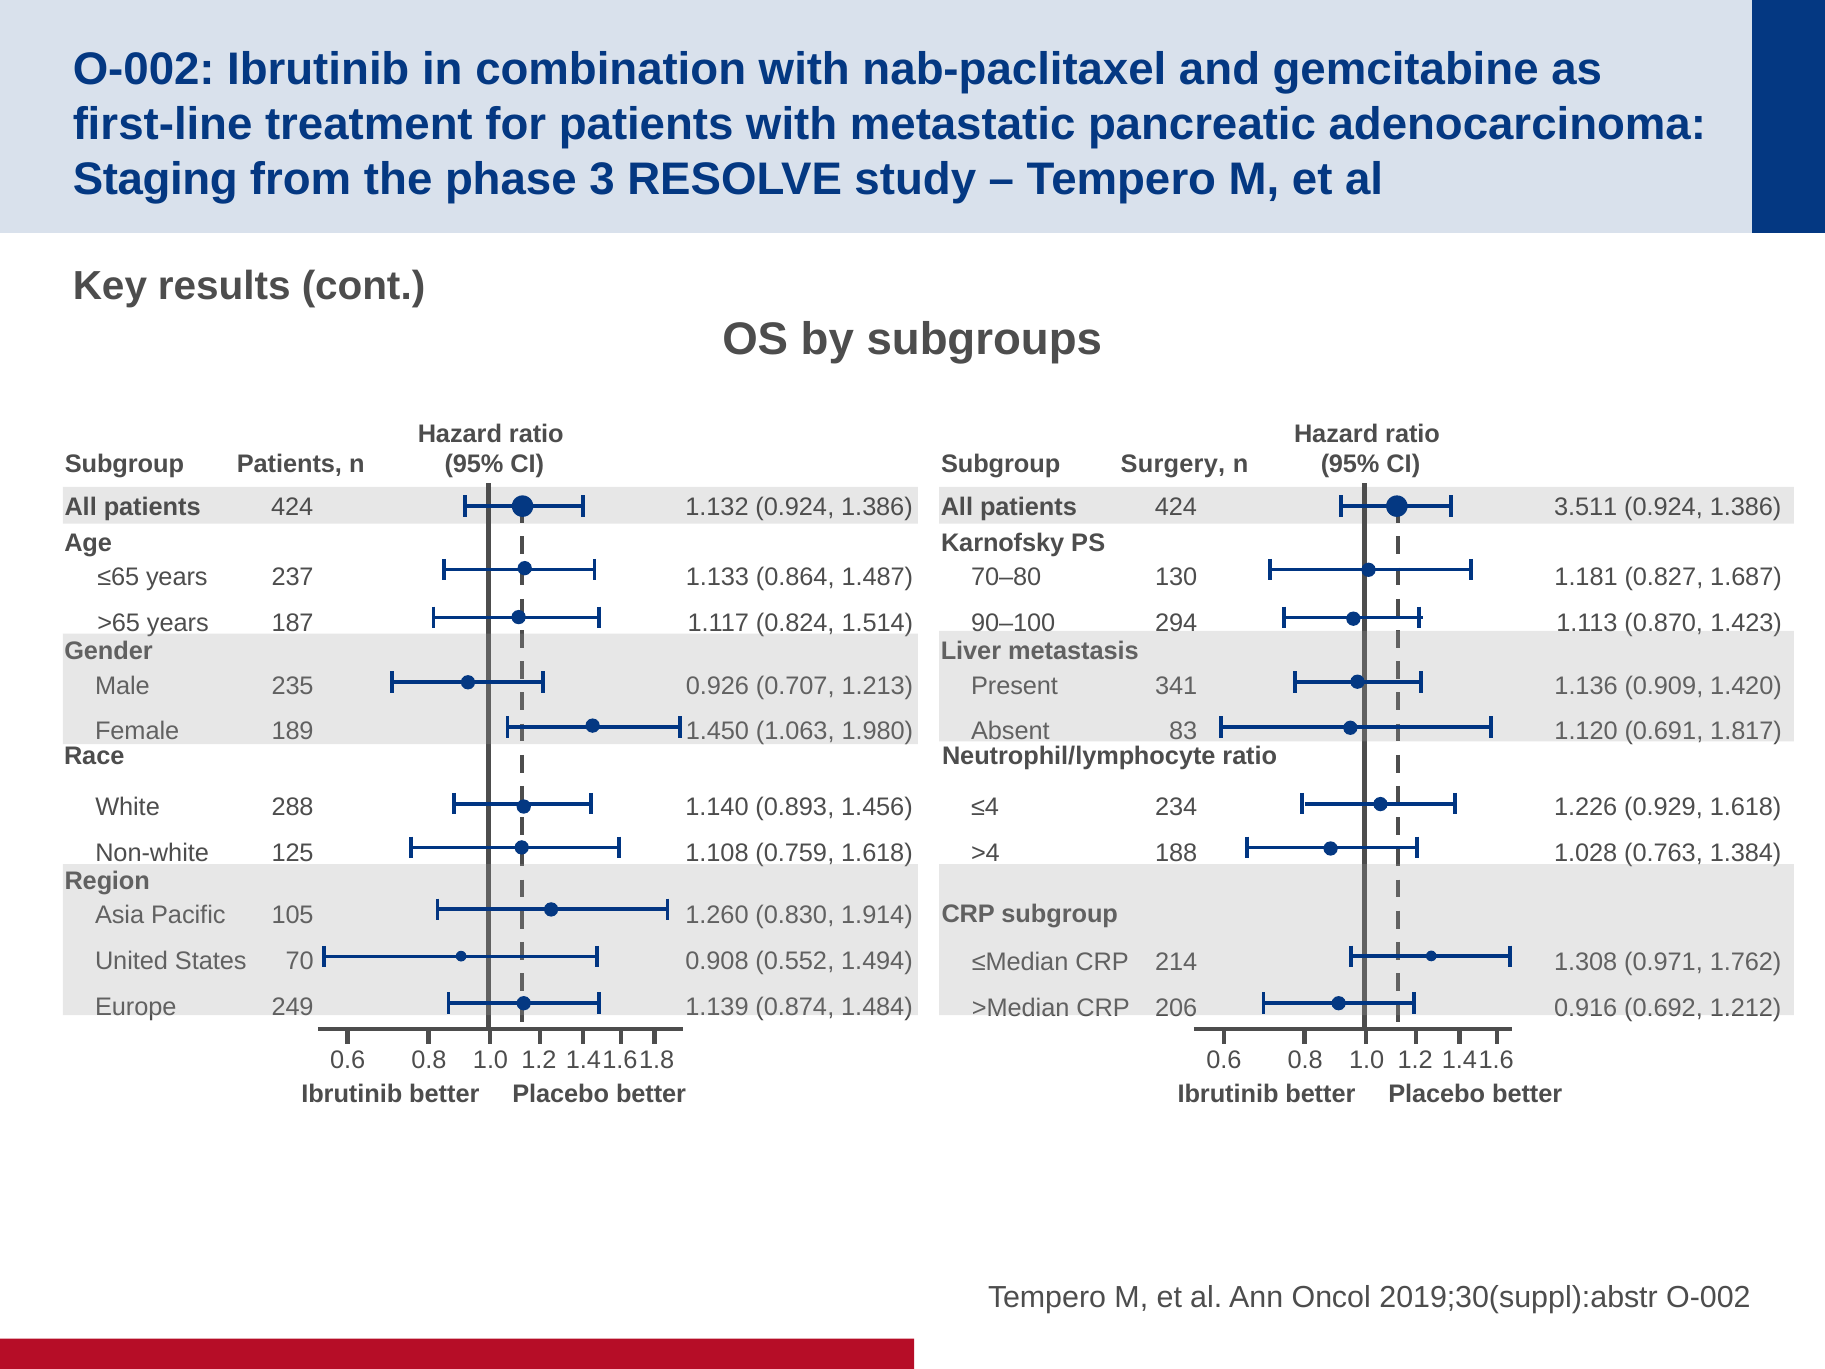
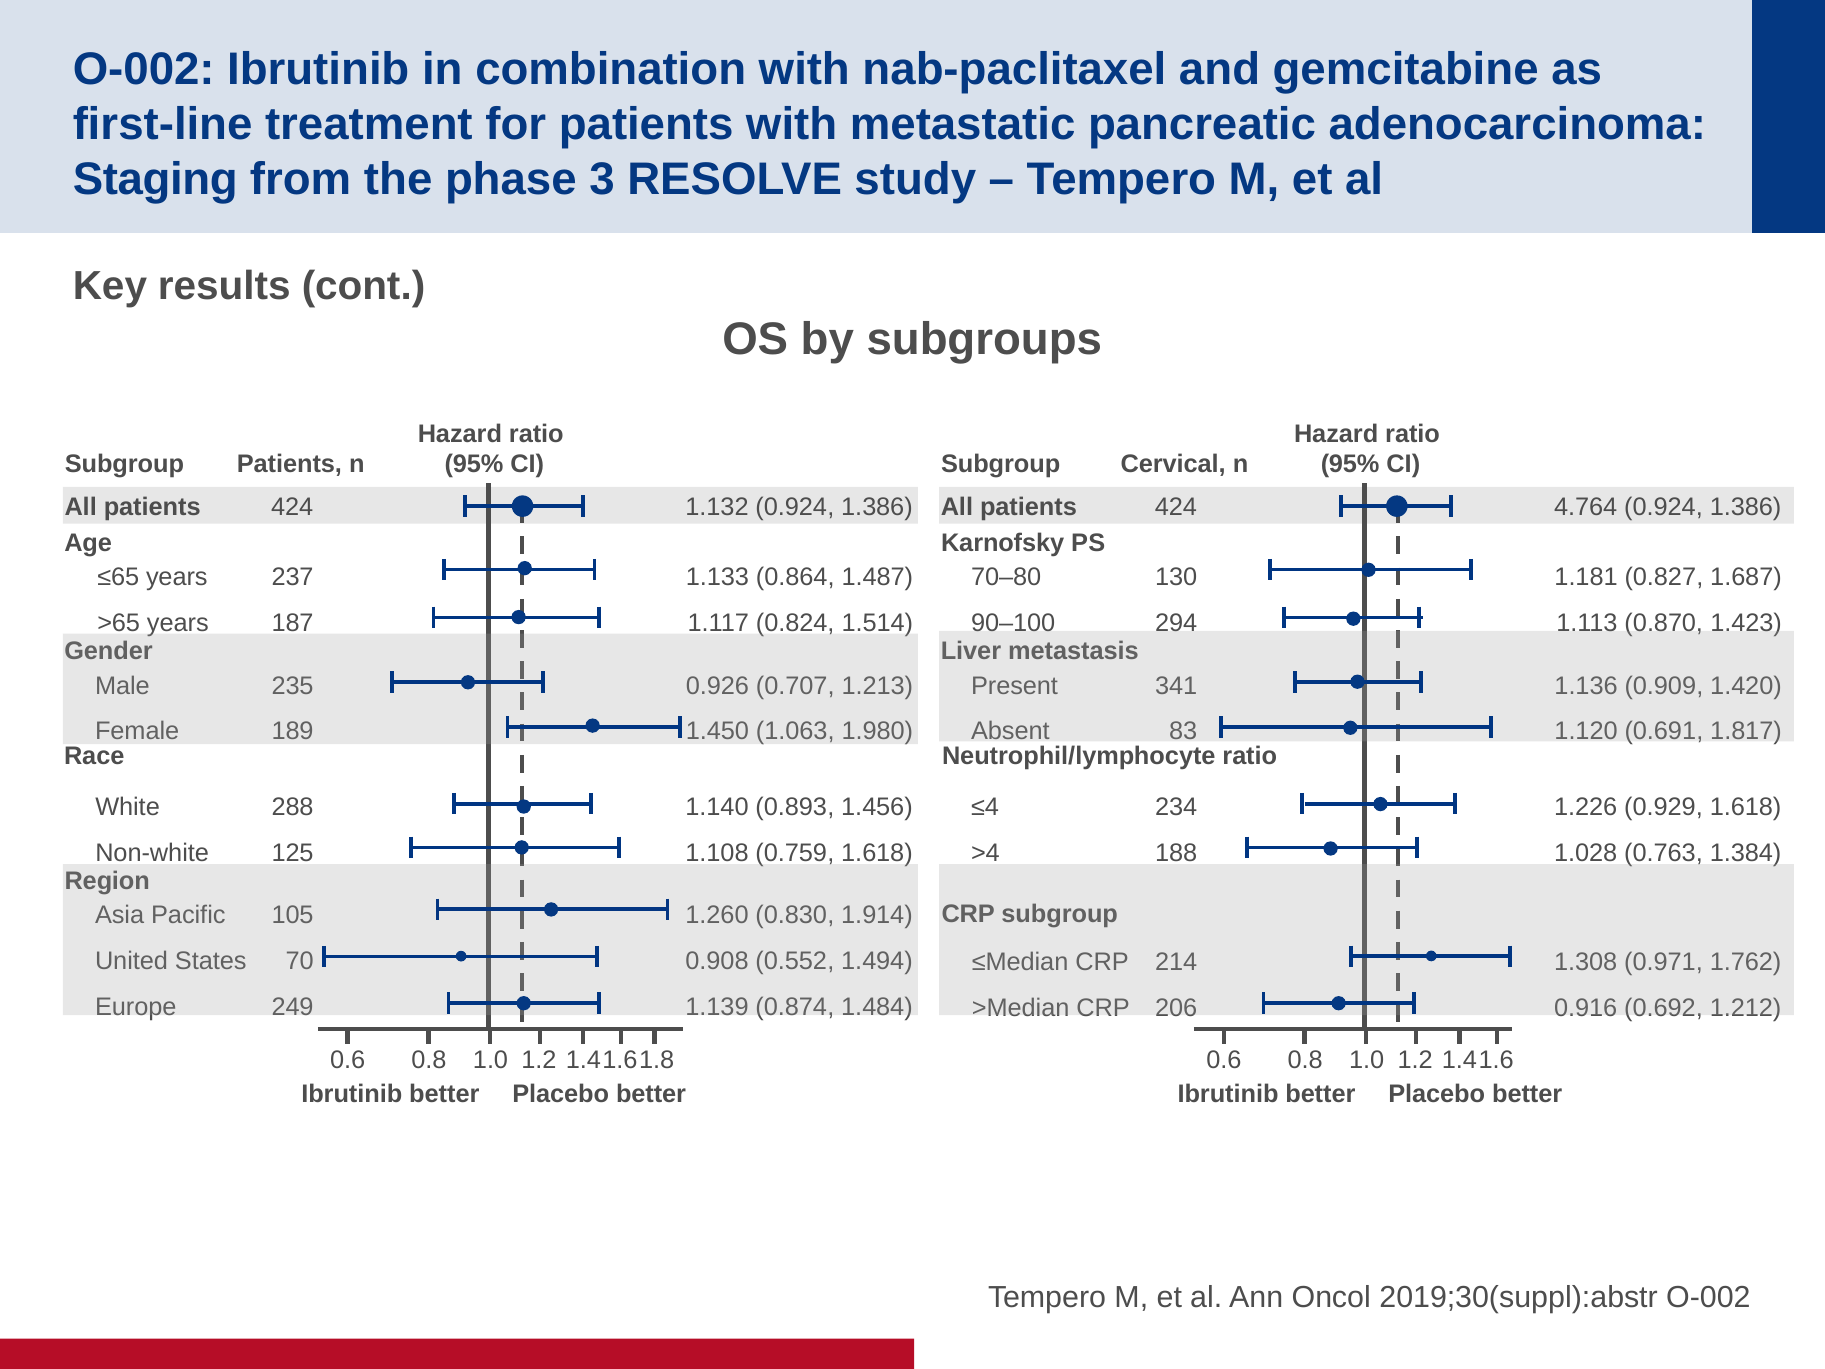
Surgery: Surgery -> Cervical
3.511: 3.511 -> 4.764
